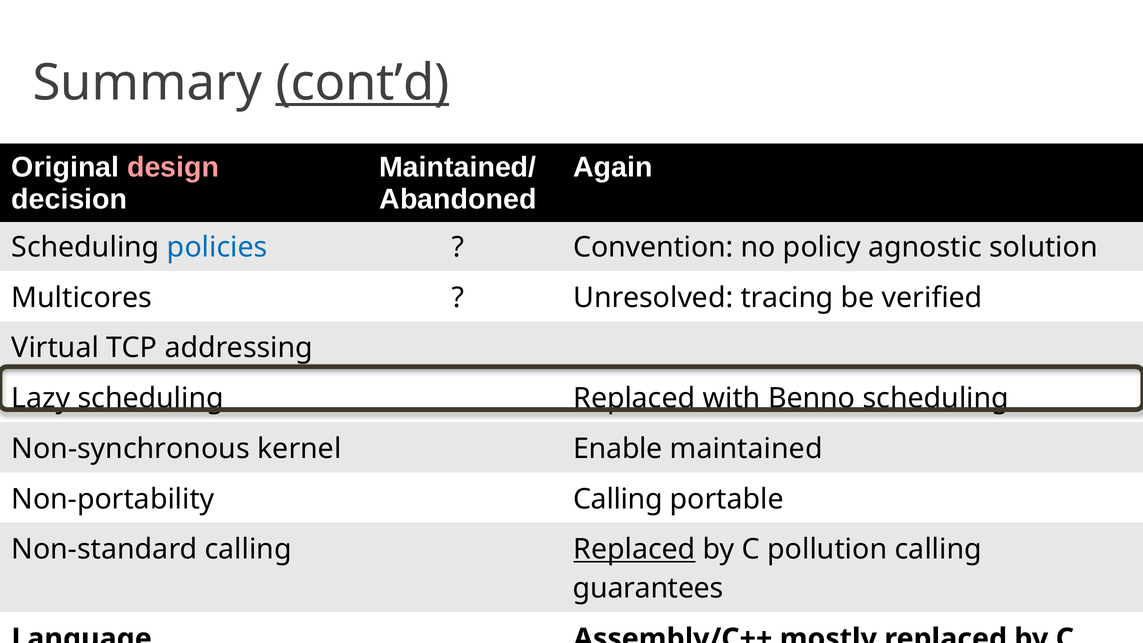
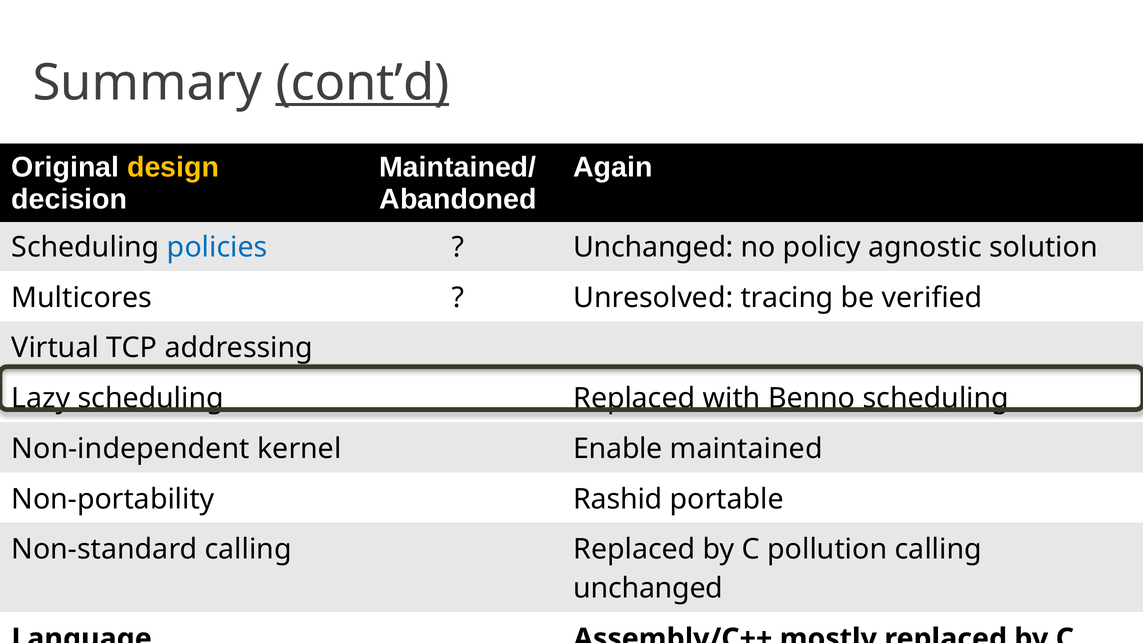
design colour: pink -> yellow
Convention at (653, 247): Convention -> Unchanged
Non-synchronous: Non-synchronous -> Non-independent
Calling at (618, 499): Calling -> Rashid
Replaced at (634, 549) underline: present -> none
guarantees at (648, 588): guarantees -> unchanged
